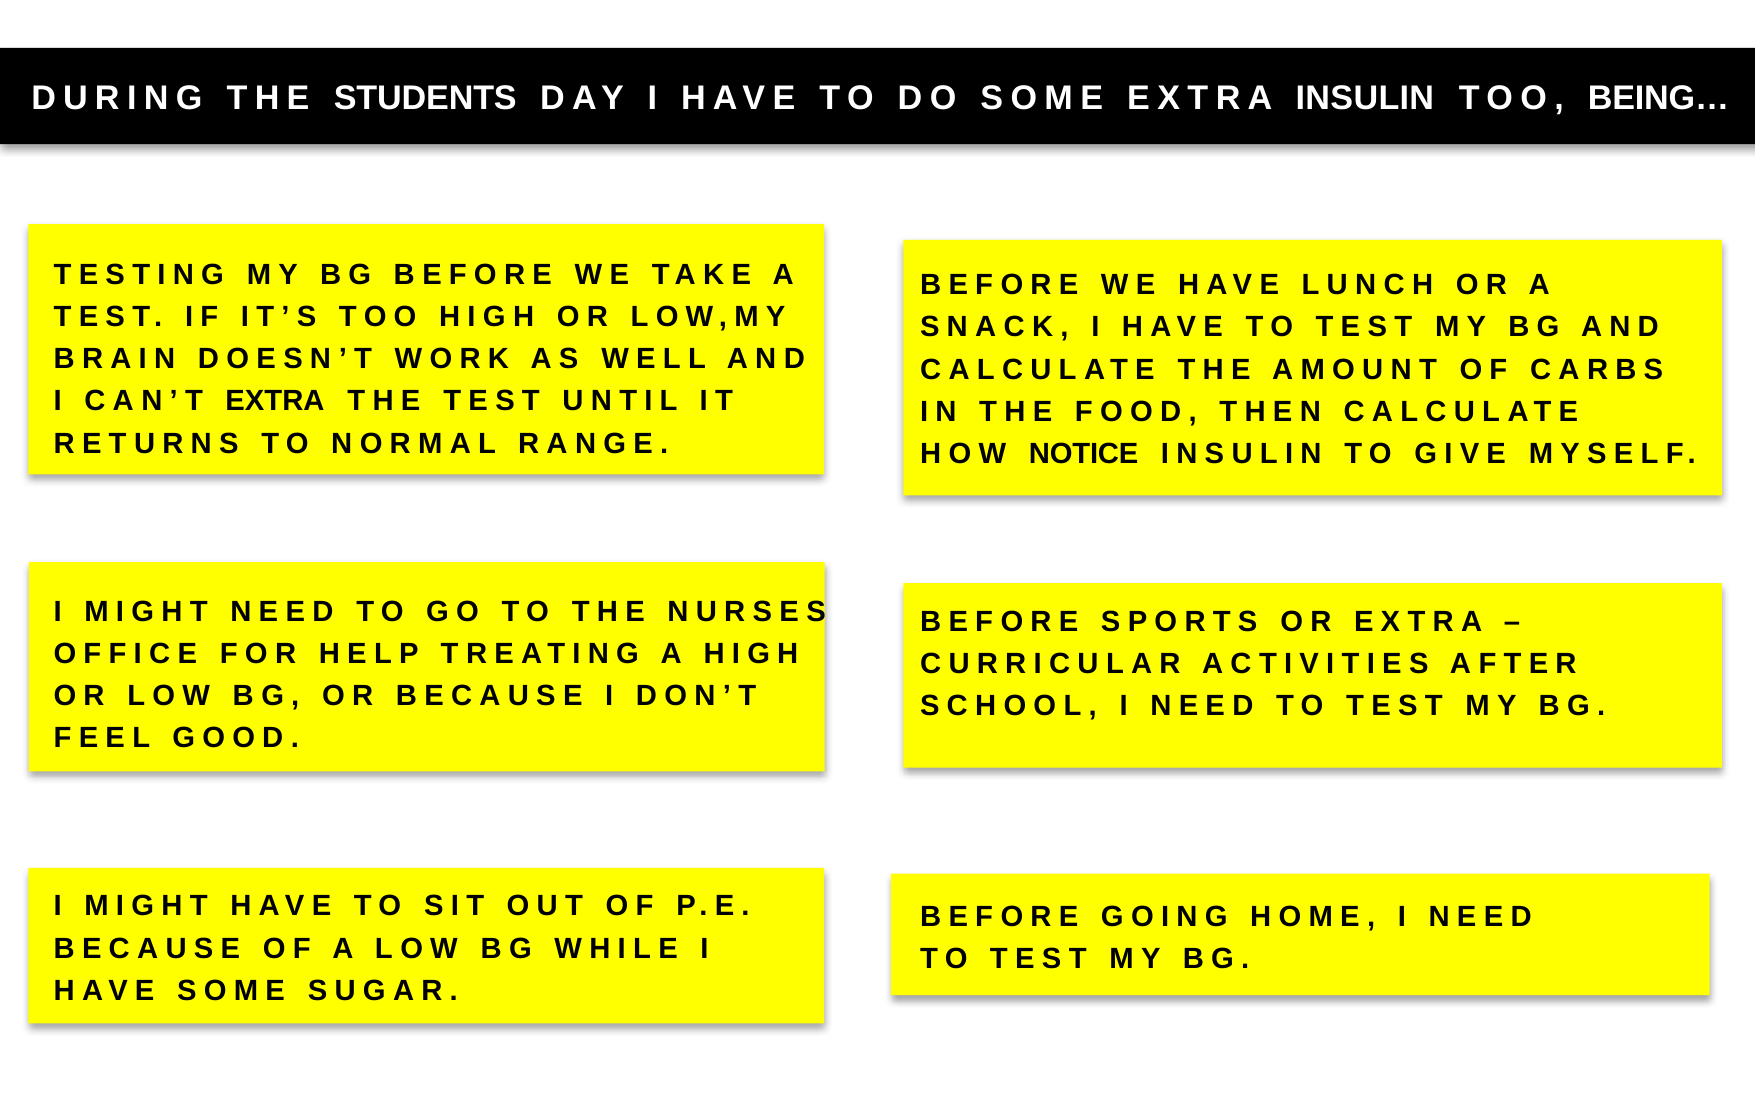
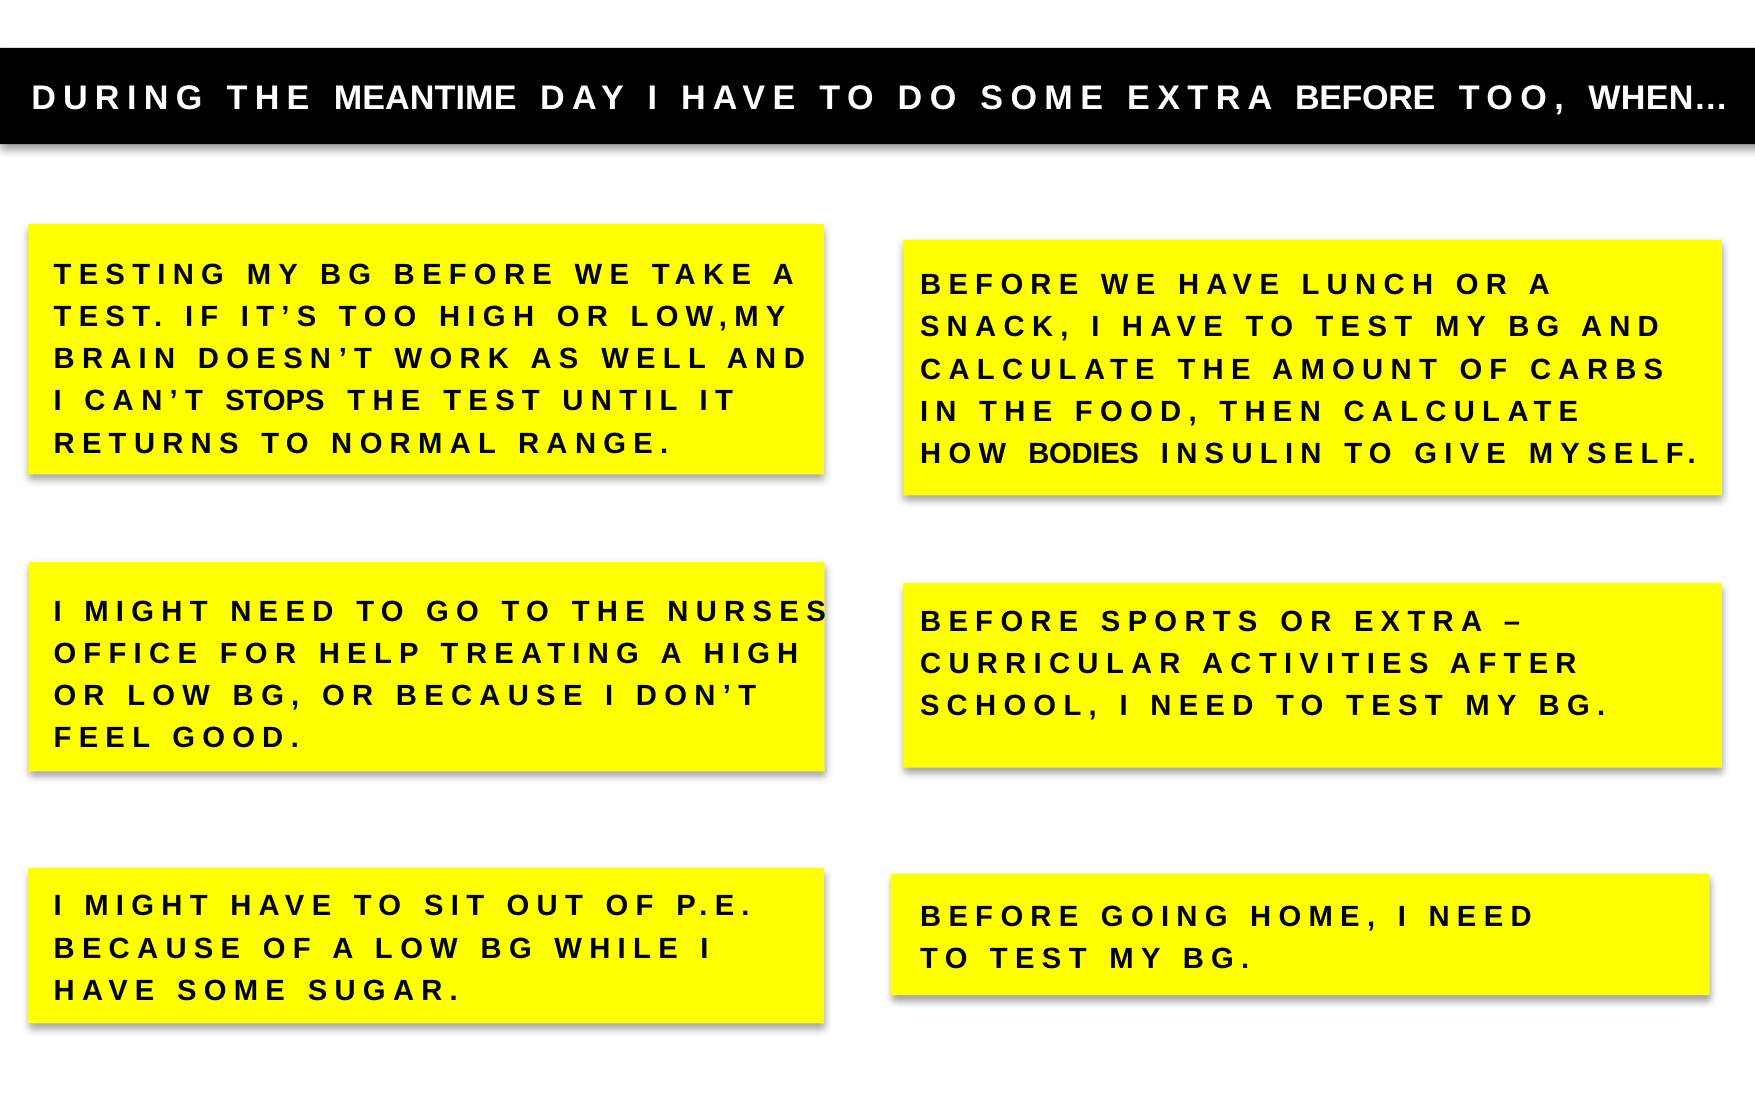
STUDENTS: STUDENTS -> MEANTIME
INSULIN: INSULIN -> BEFORE
BEING…: BEING… -> WHEN…
EXTRA at (275, 401): EXTRA -> STOPS
NOTICE: NOTICE -> BODIES
